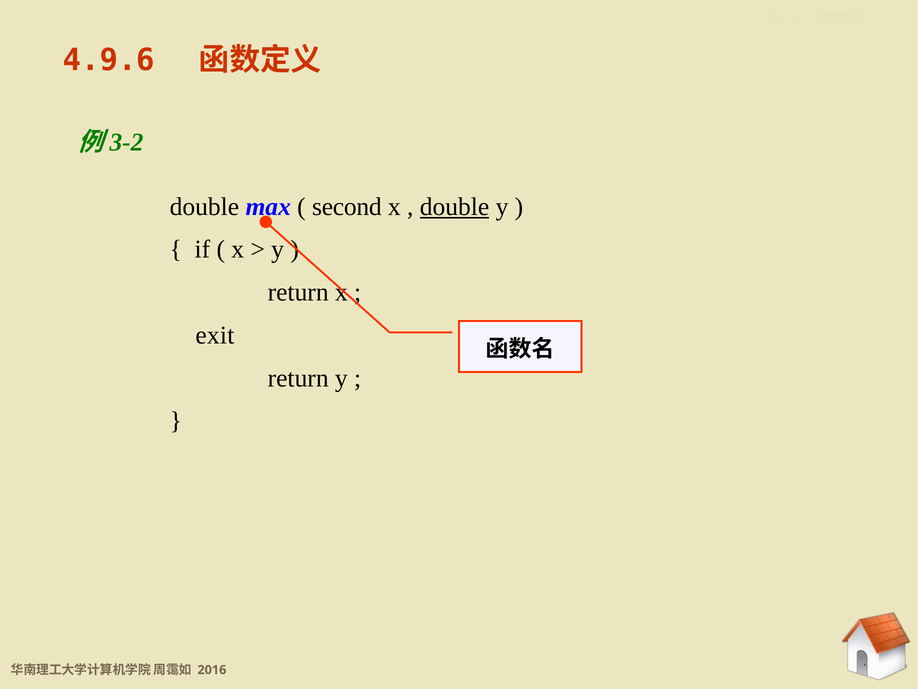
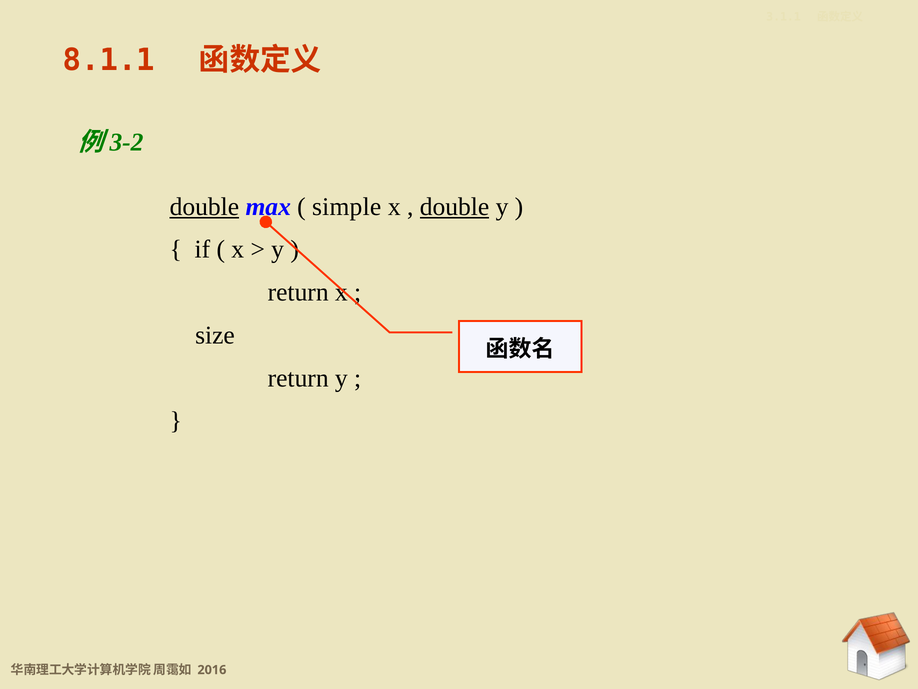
4.9.6: 4.9.6 -> 8.1.1
double at (204, 207) underline: none -> present
second: second -> simple
exit: exit -> size
